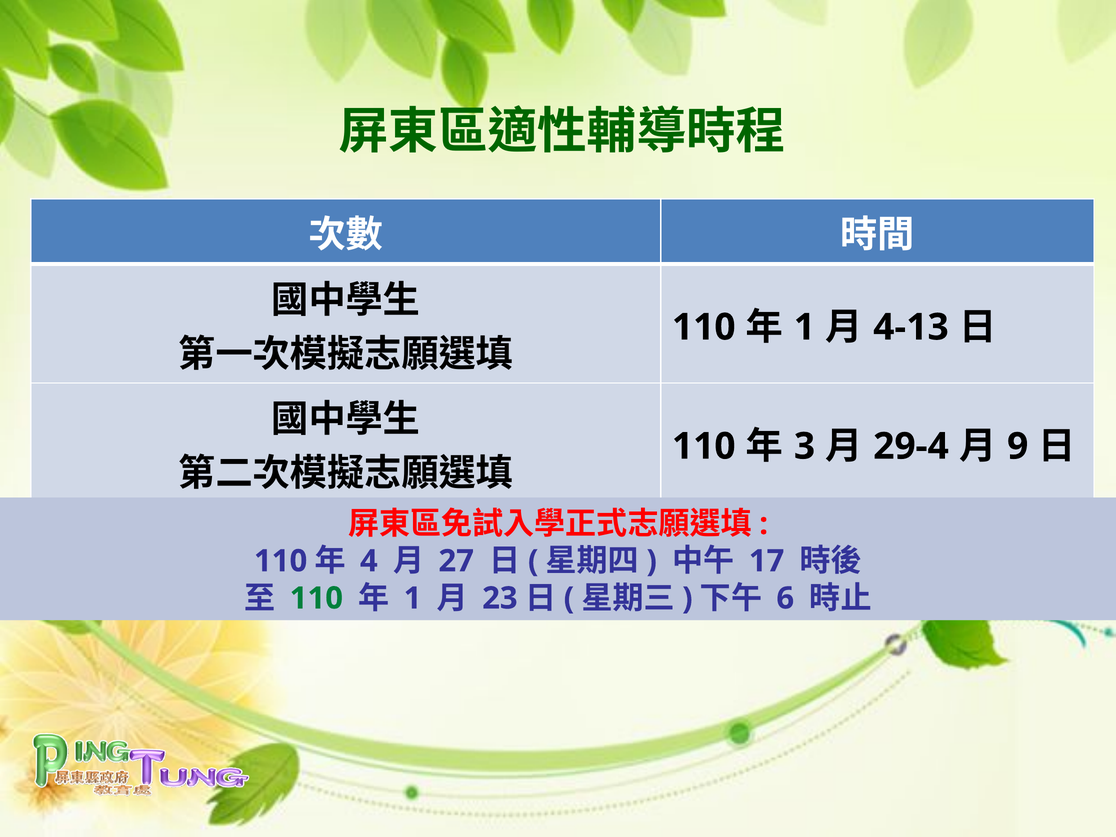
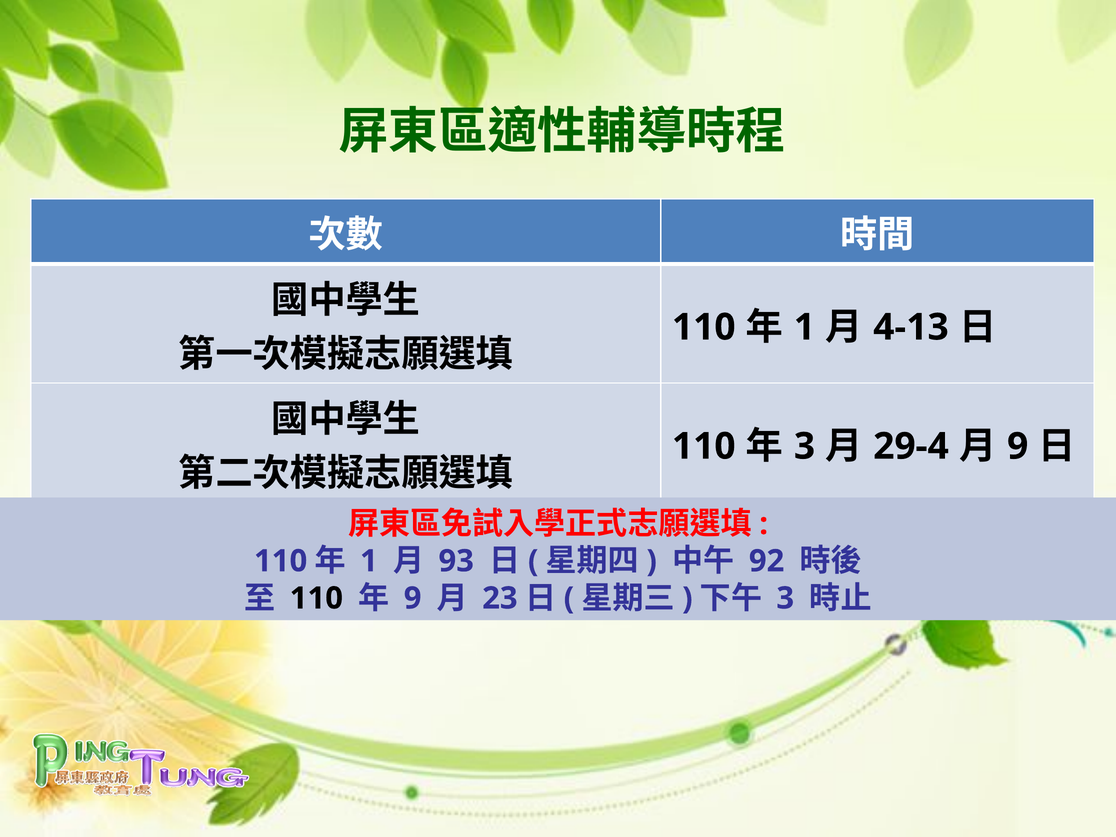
4 at (369, 561): 4 -> 1
27: 27 -> 93
17: 17 -> 92
110 at (316, 598) colour: green -> black
1 at (413, 598): 1 -> 9
6 at (785, 598): 6 -> 3
